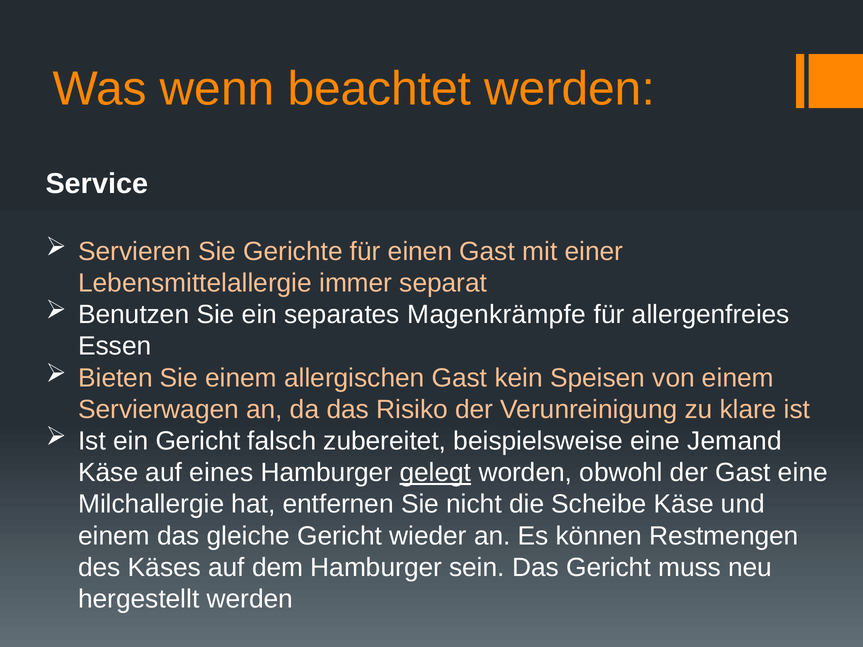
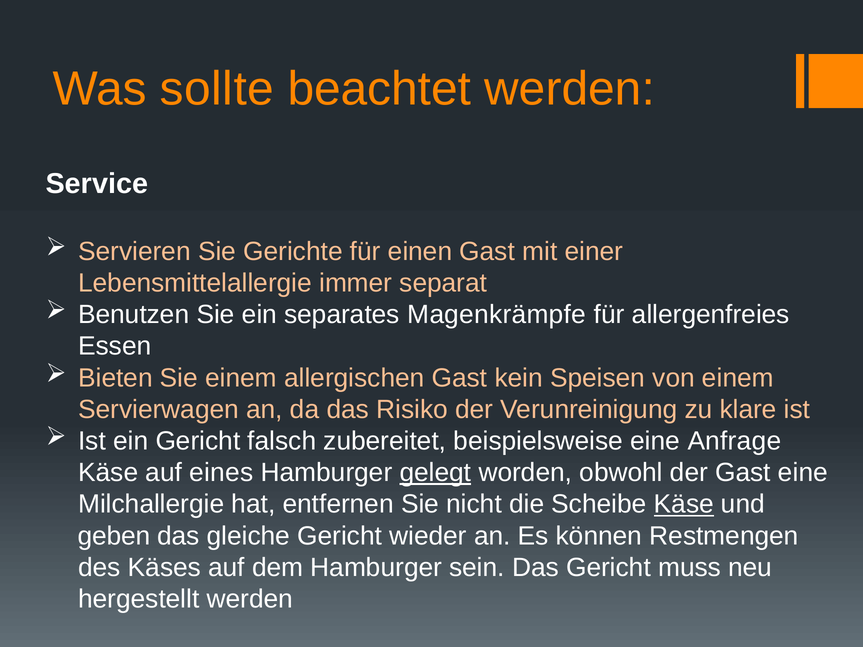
wenn: wenn -> sollte
Jemand: Jemand -> Anfrage
Käse at (684, 504) underline: none -> present
einem at (114, 536): einem -> geben
